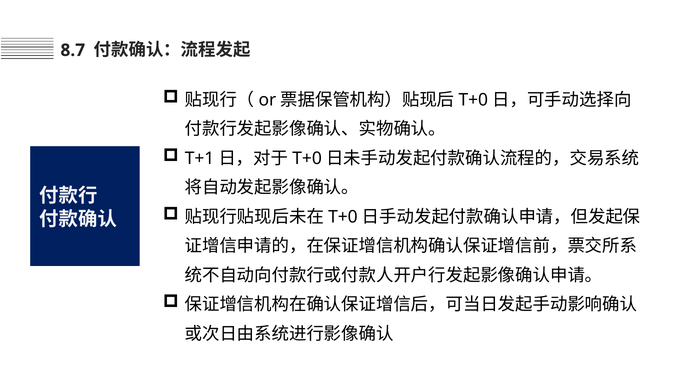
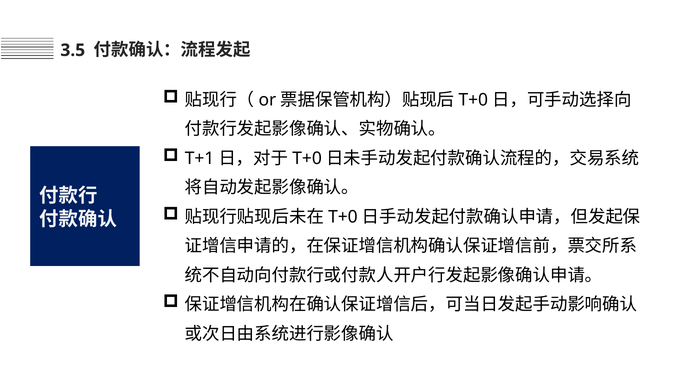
8.7: 8.7 -> 3.5
